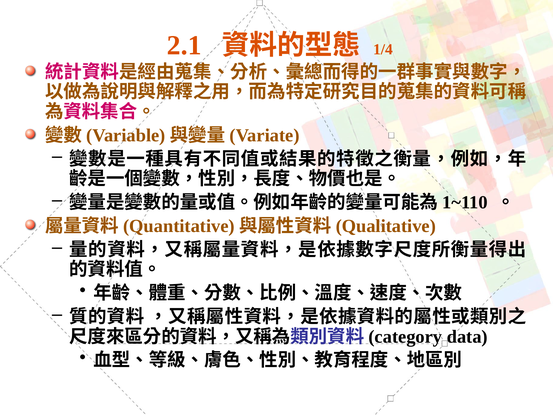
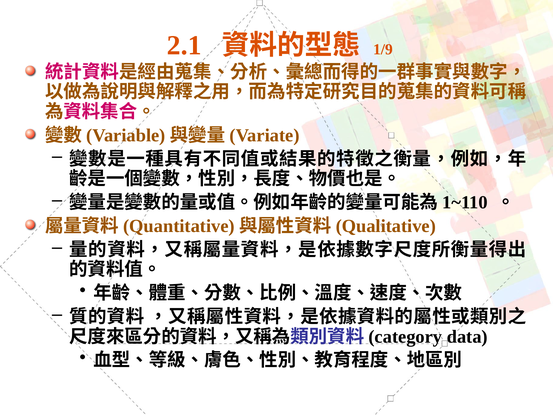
1/4: 1/4 -> 1/9
